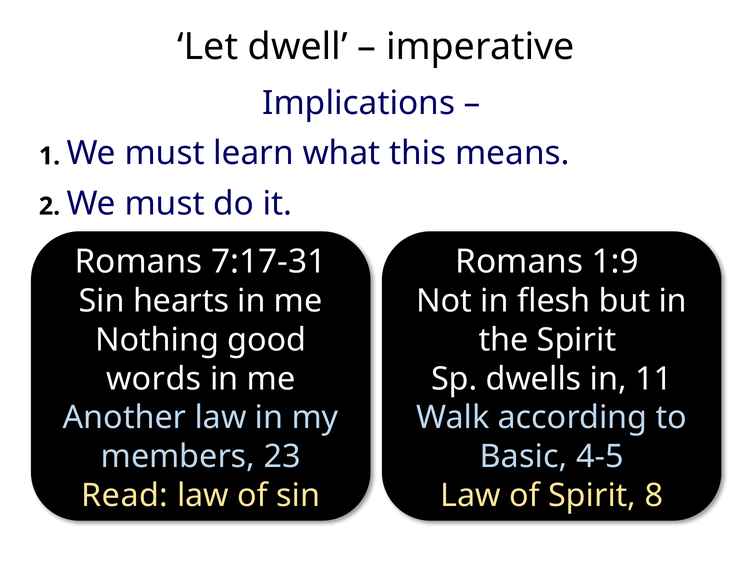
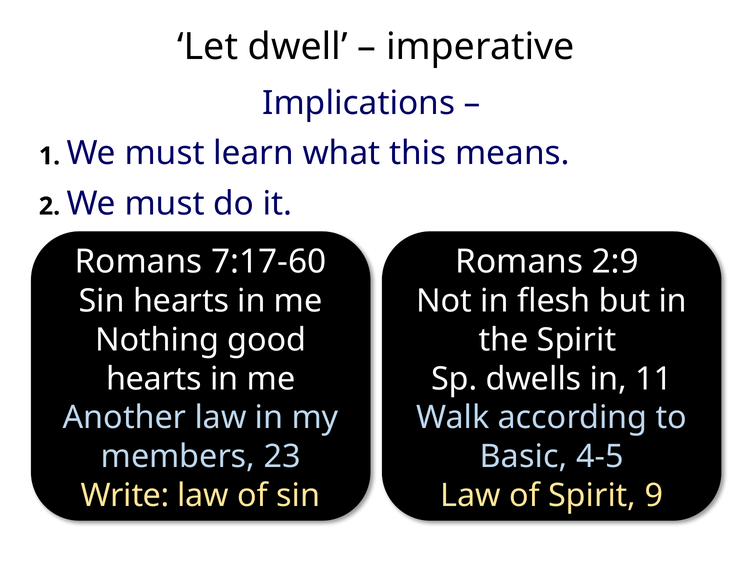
7:17-31: 7:17-31 -> 7:17-60
1:9: 1:9 -> 2:9
words at (154, 379): words -> hearts
Read: Read -> Write
8: 8 -> 9
